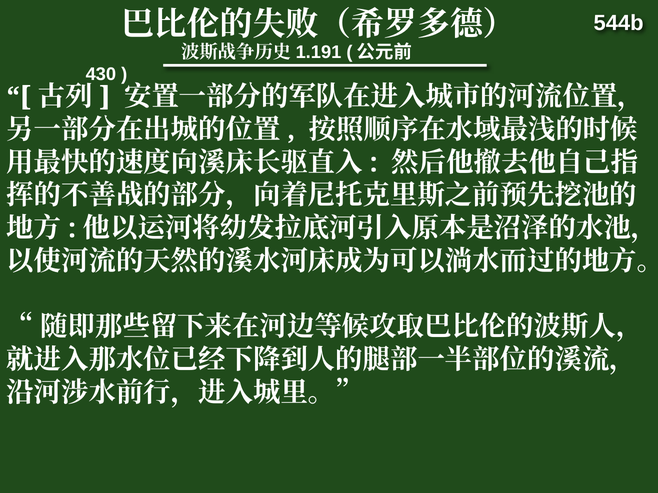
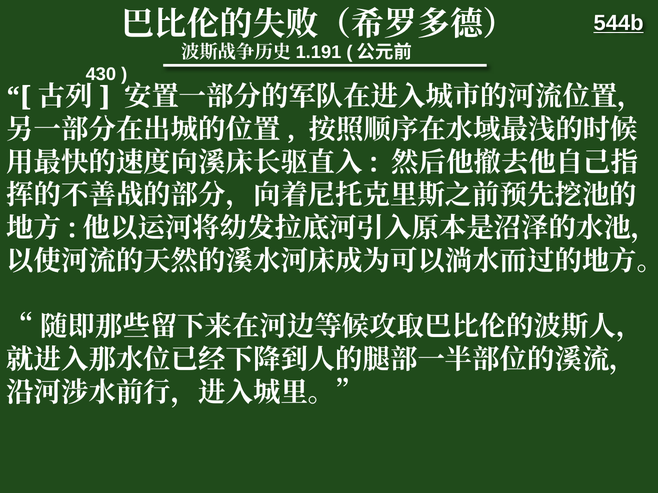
544b underline: none -> present
